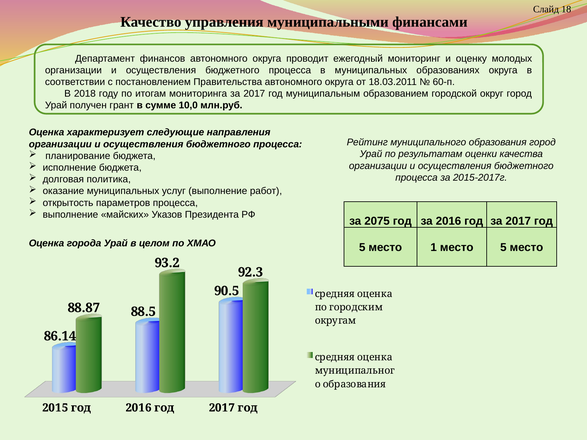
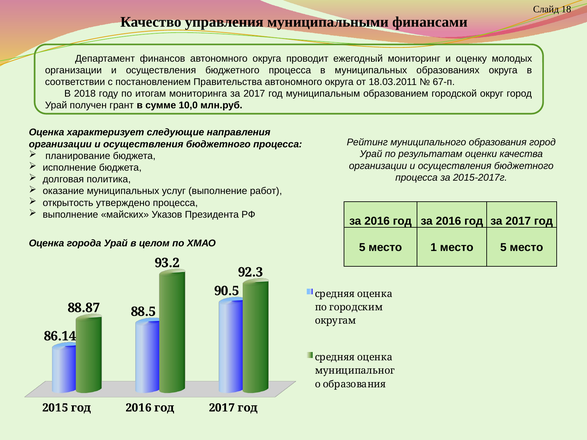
60-п: 60-п -> 67-п
параметров: параметров -> утверждено
2075 at (377, 221): 2075 -> 2016
